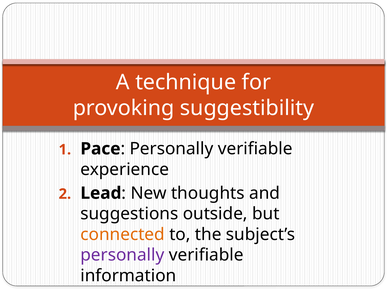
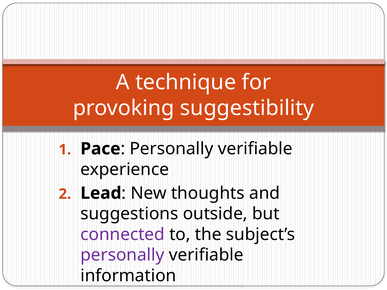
connected colour: orange -> purple
